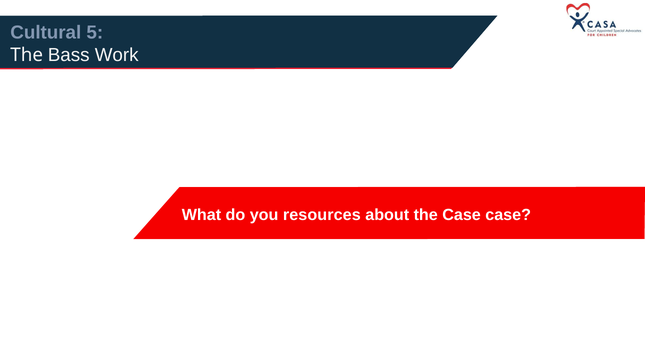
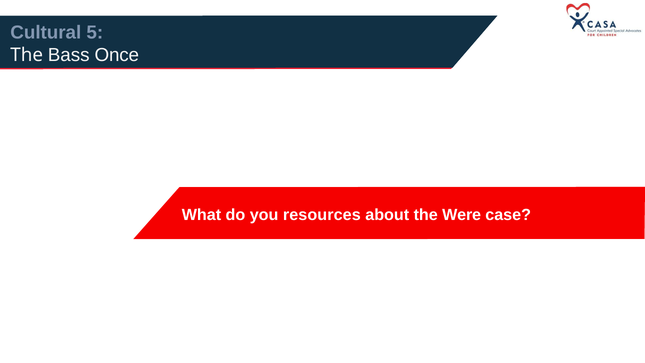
Work: Work -> Once
the Case: Case -> Were
